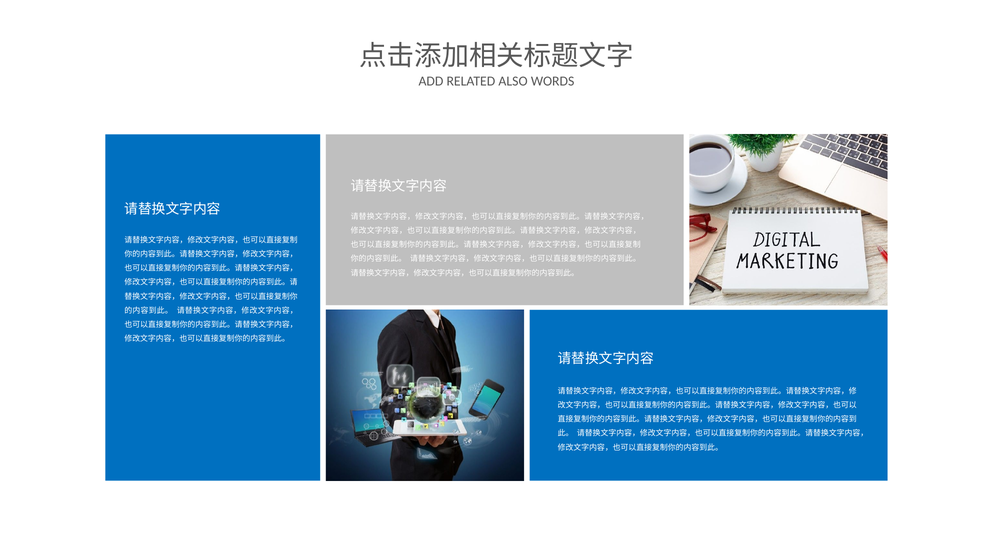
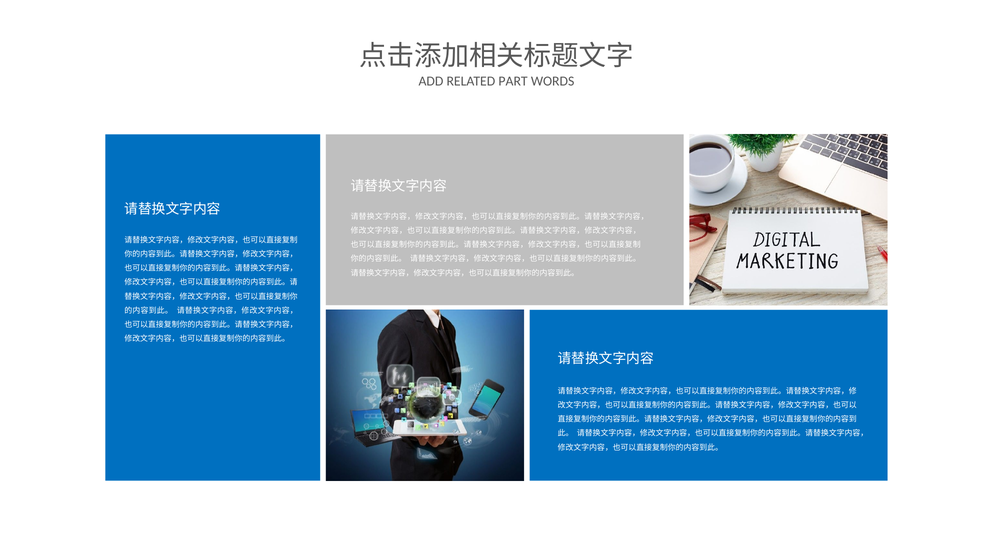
ALSO: ALSO -> PART
